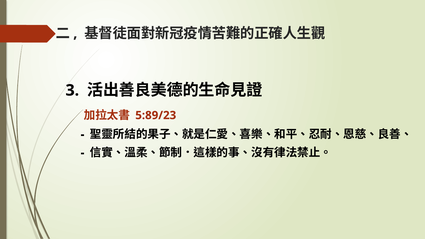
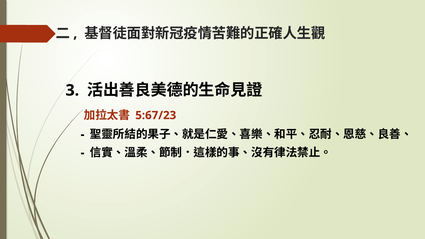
5:89/23: 5:89/23 -> 5:67/23
